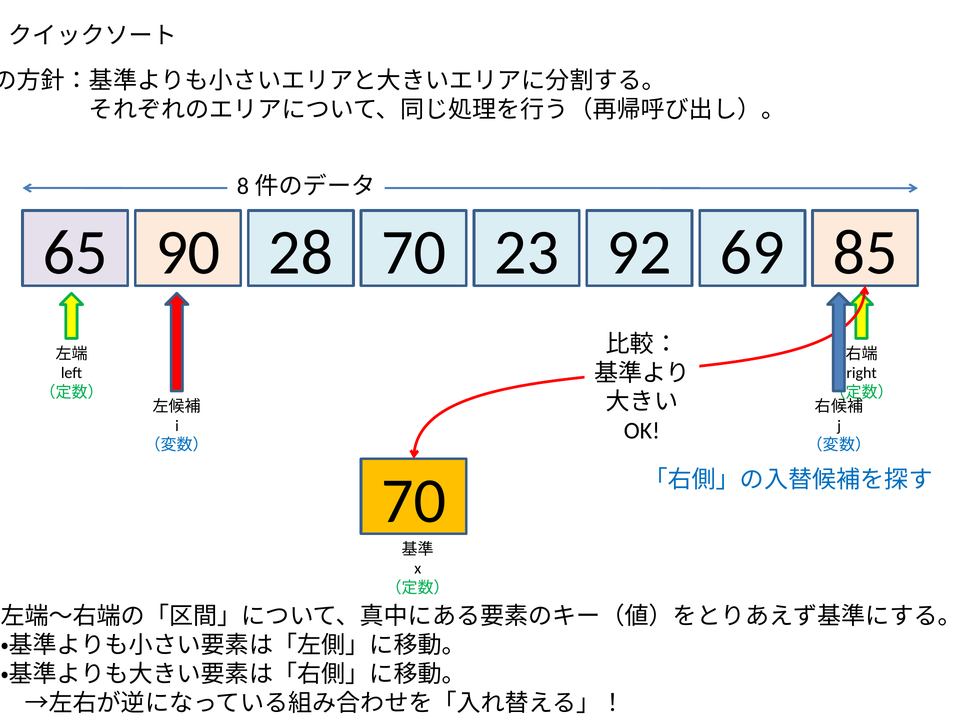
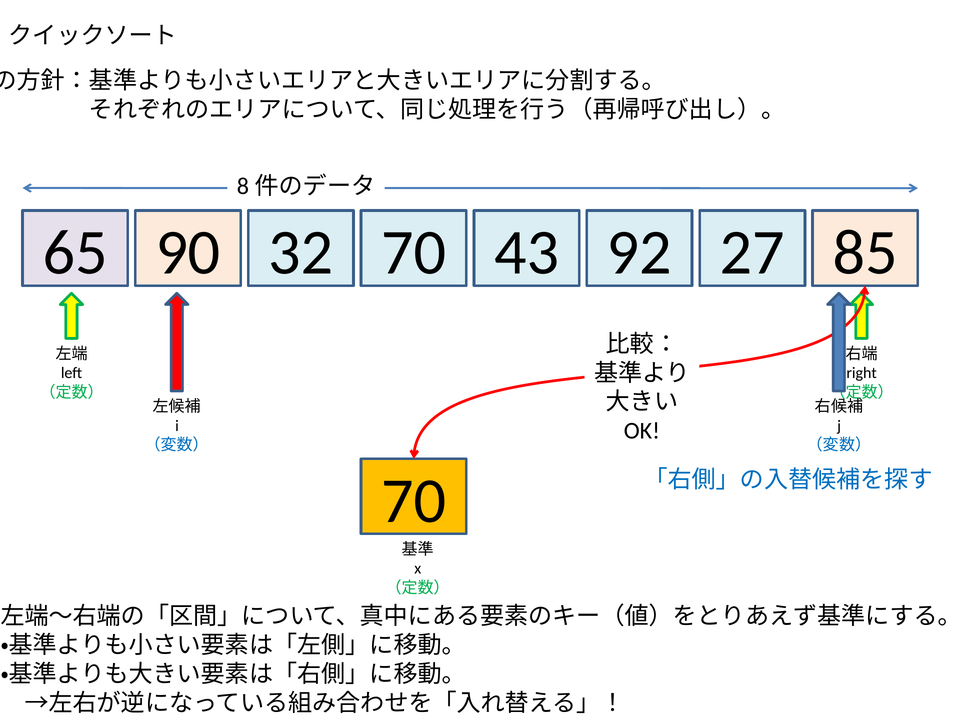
28: 28 -> 32
23: 23 -> 43
69: 69 -> 27
